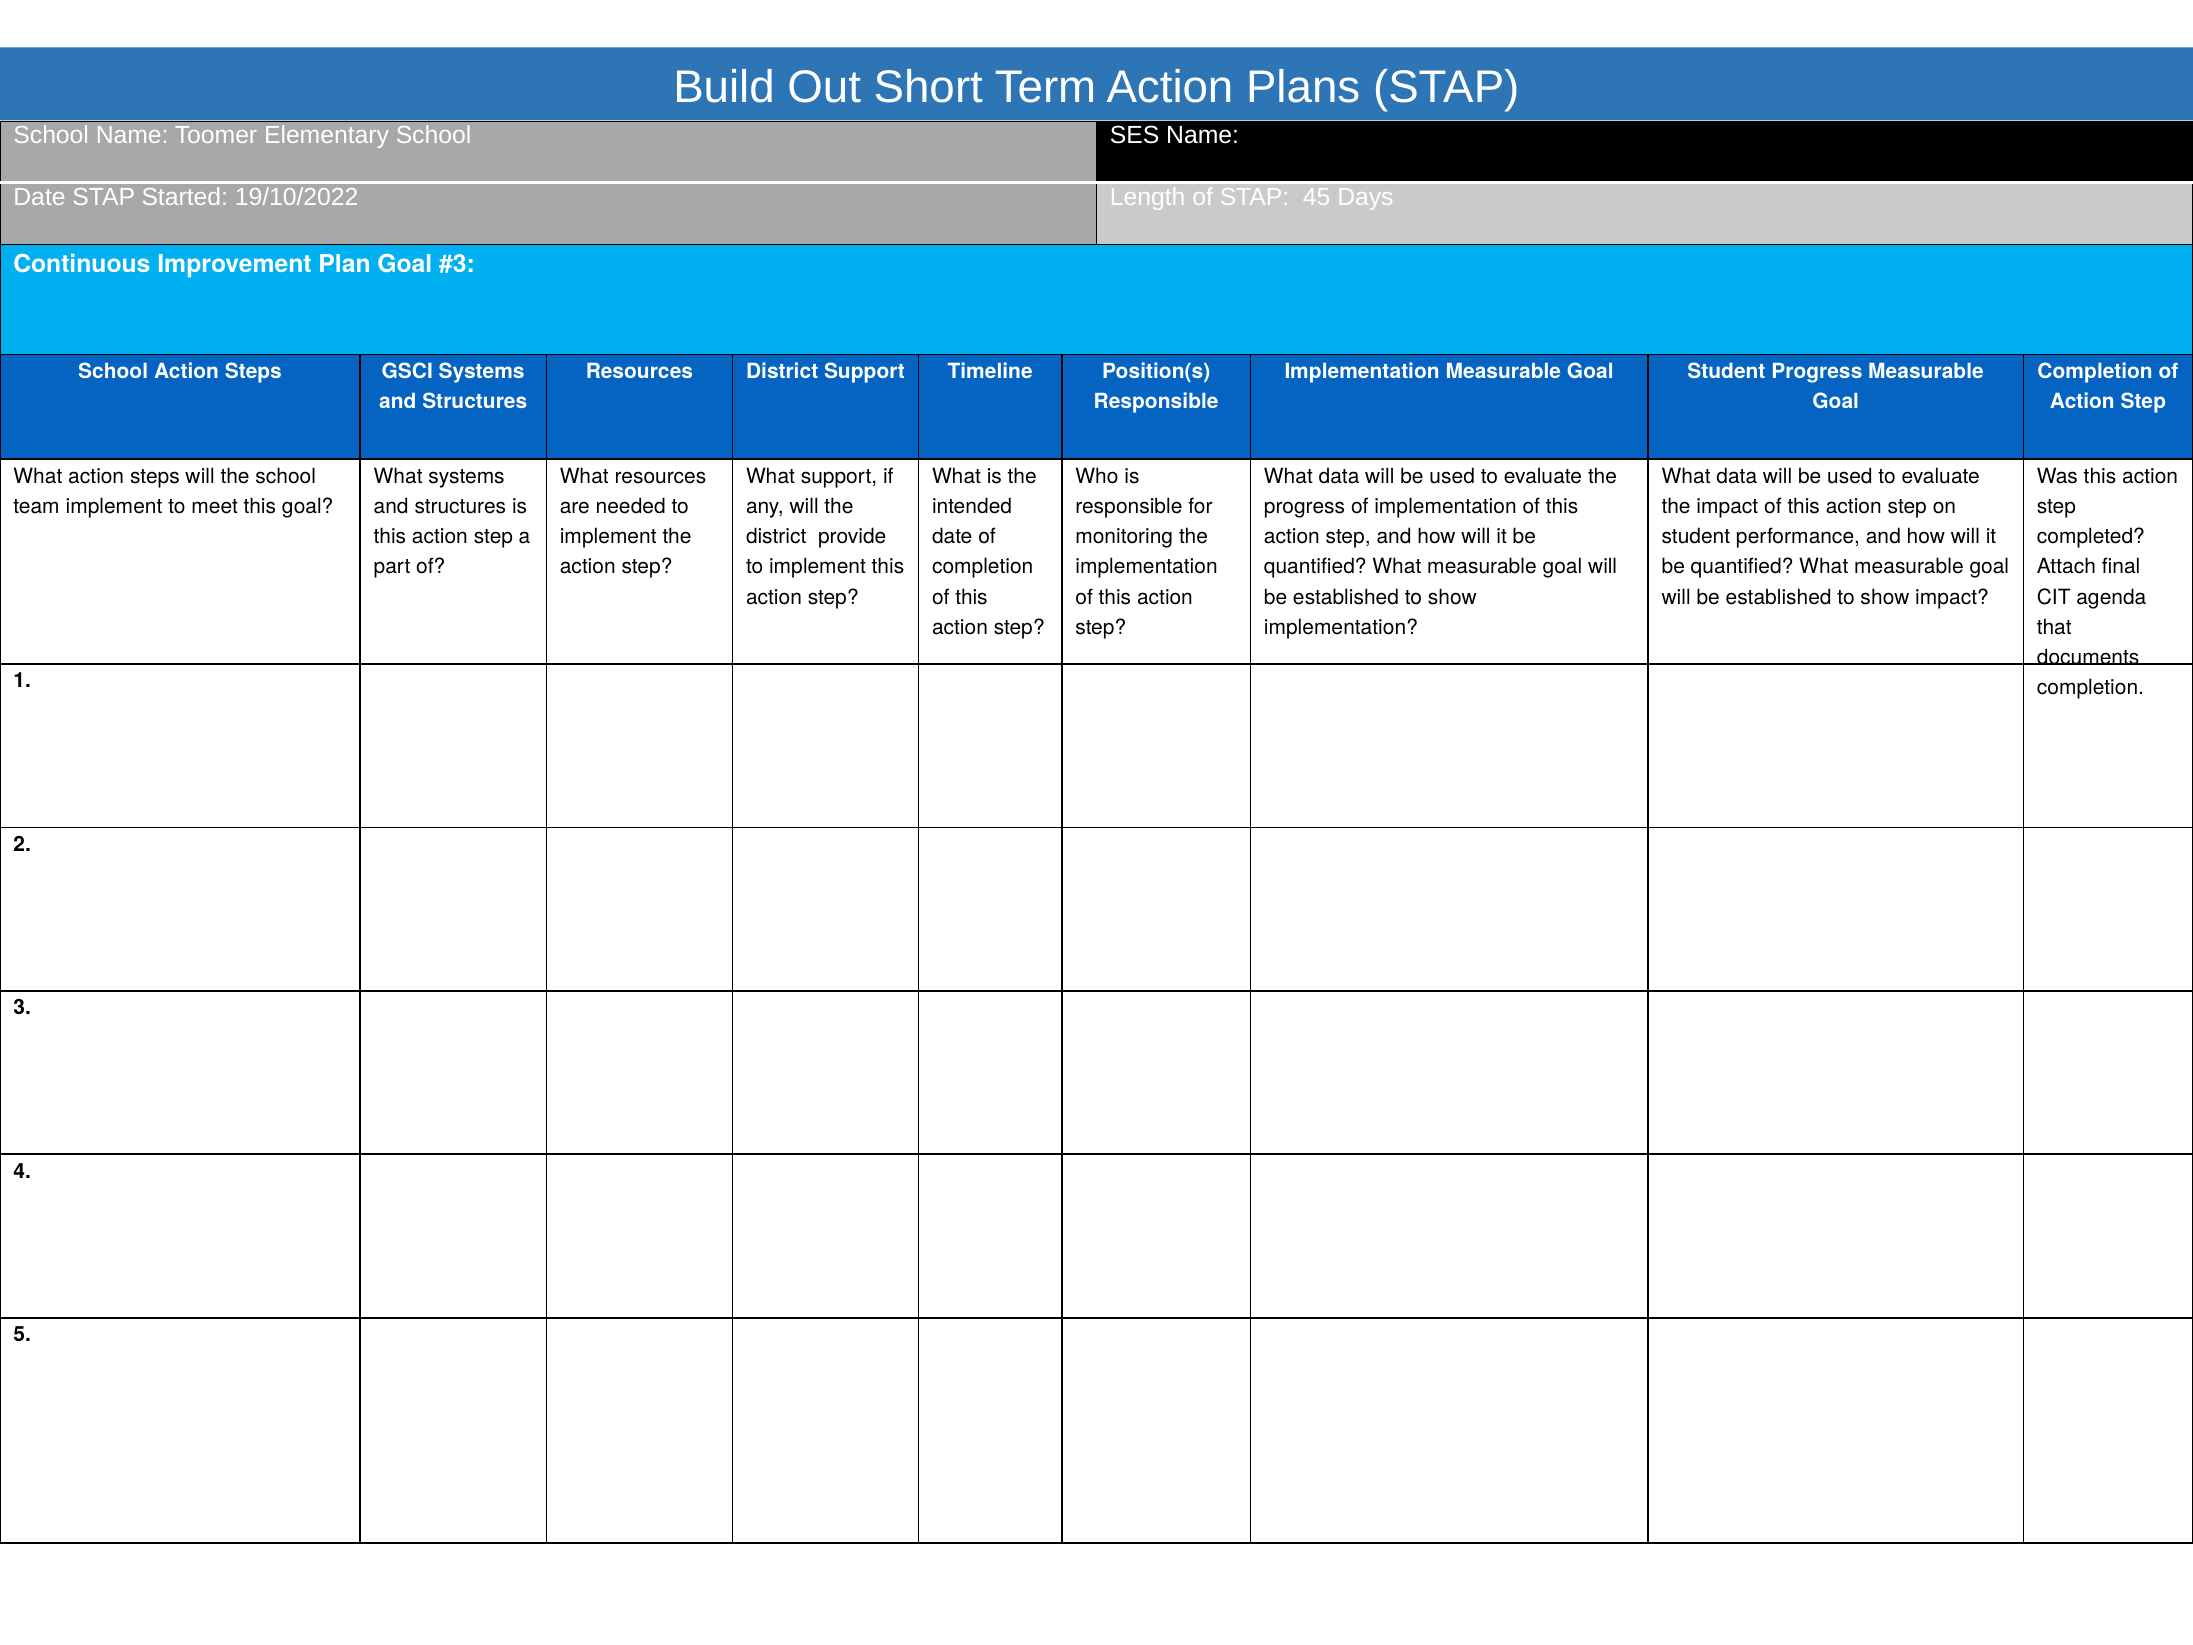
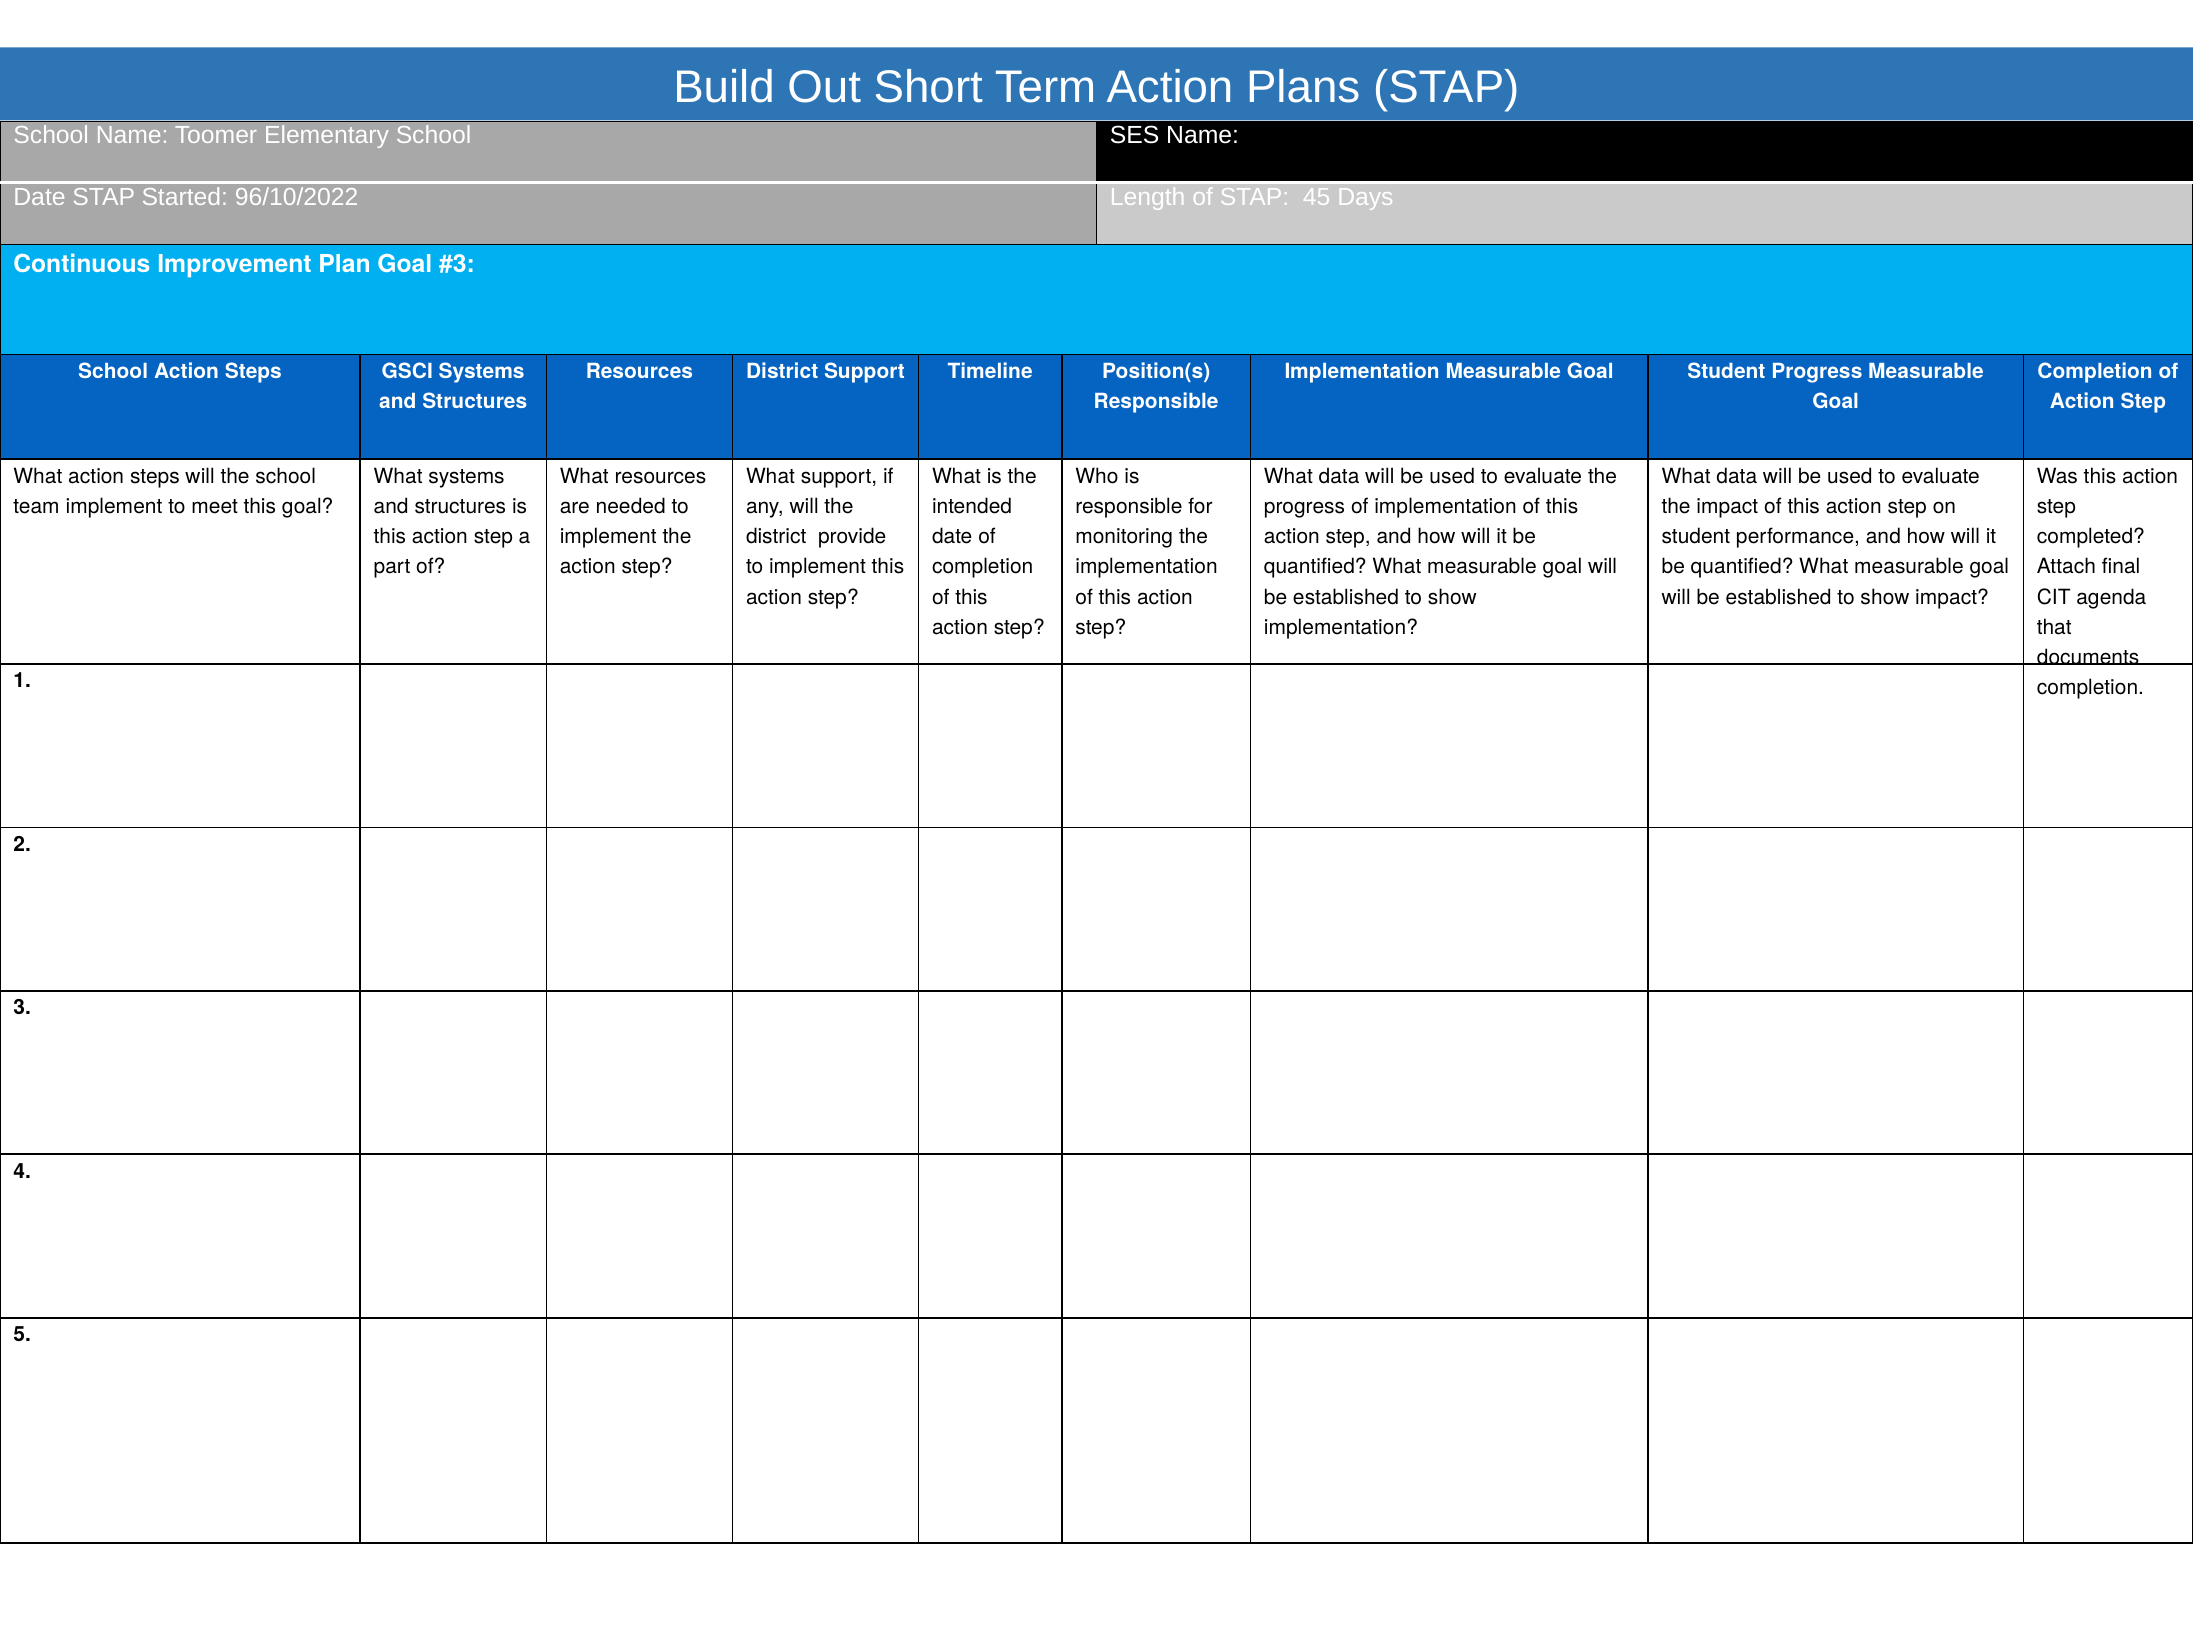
19/10/2022: 19/10/2022 -> 96/10/2022
